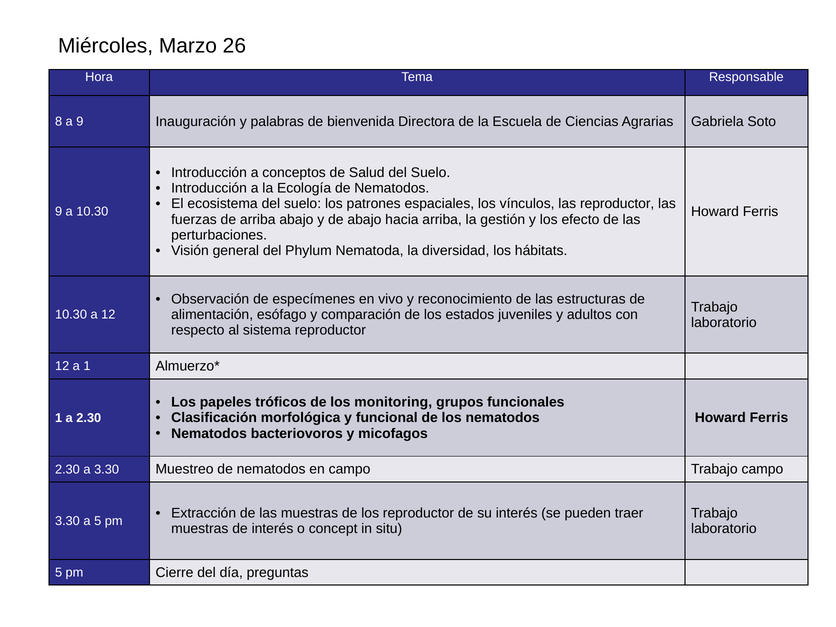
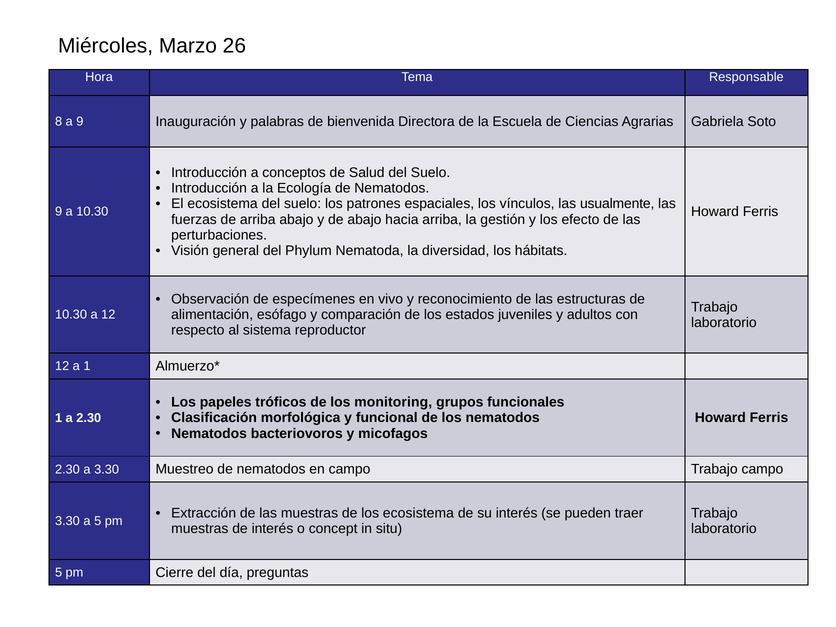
las reproductor: reproductor -> usualmente
los reproductor: reproductor -> ecosistema
